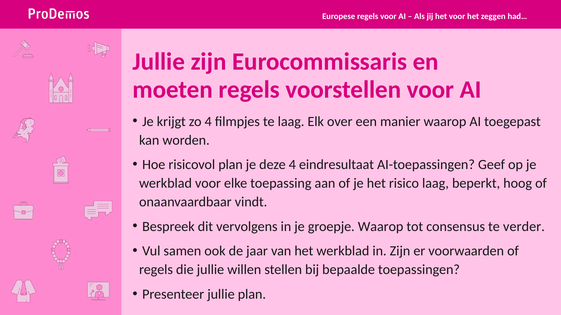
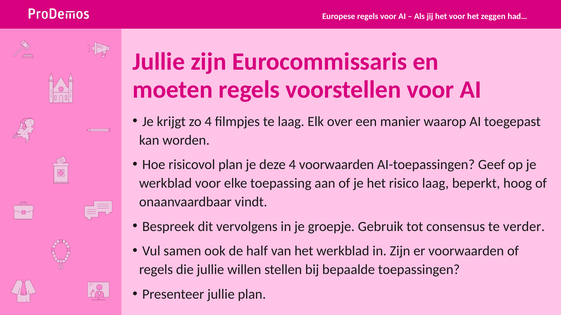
4 eindresultaat: eindresultaat -> voorwaarden
groepje Waarop: Waarop -> Gebruik
jaar: jaar -> half
